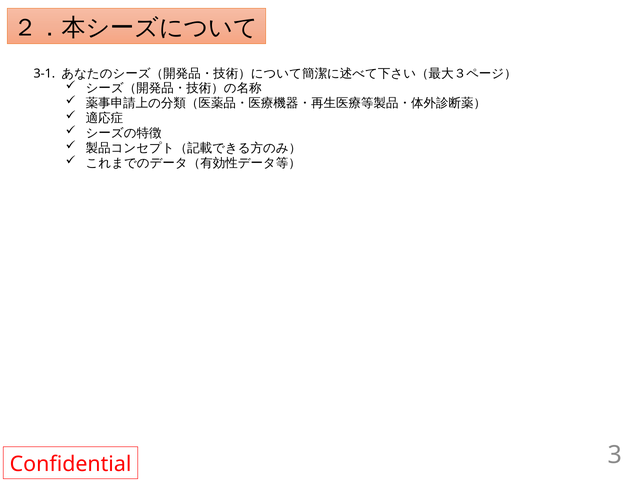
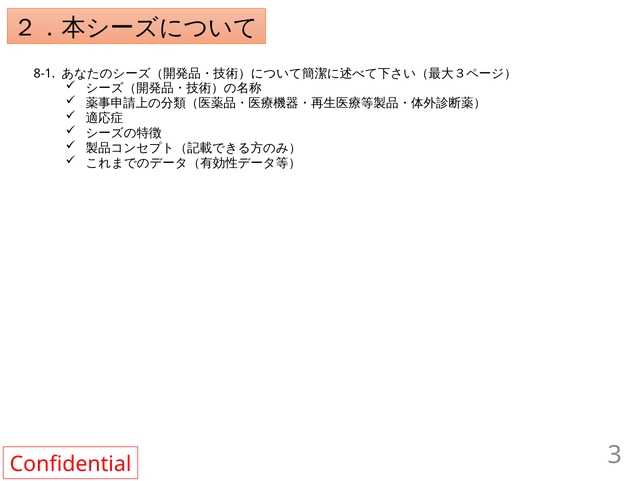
3-1: 3-1 -> 8-1
